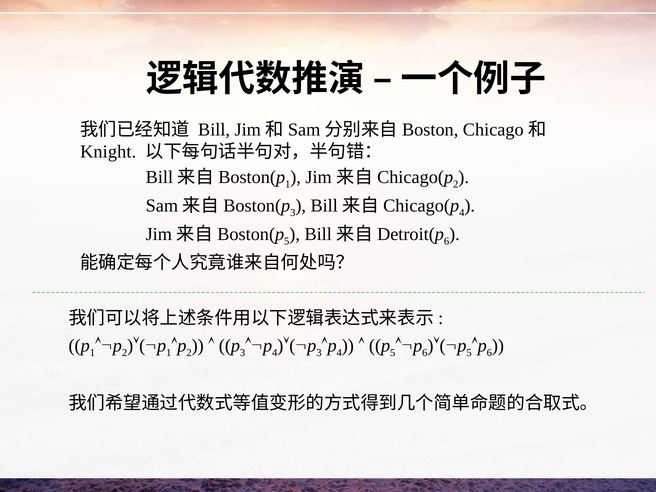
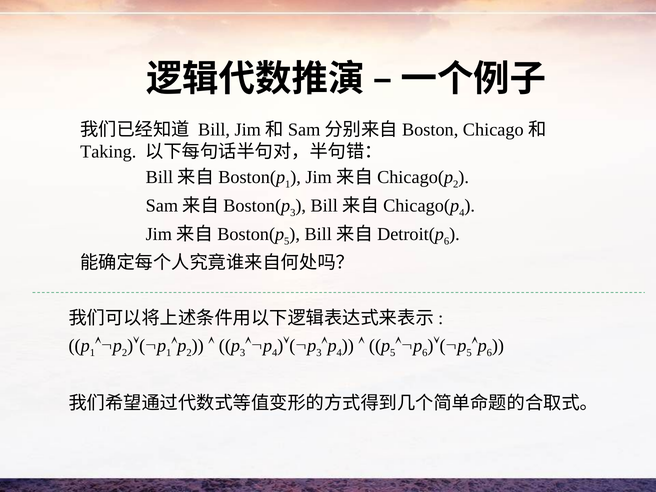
Knight: Knight -> Taking
